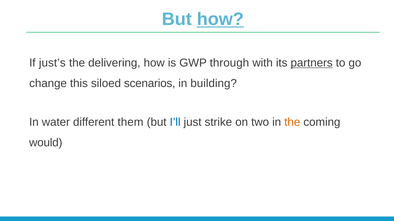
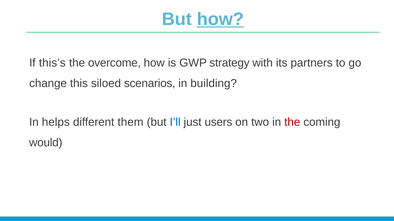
just’s: just’s -> this’s
delivering: delivering -> overcome
through: through -> strategy
partners underline: present -> none
water: water -> helps
strike: strike -> users
the at (292, 122) colour: orange -> red
